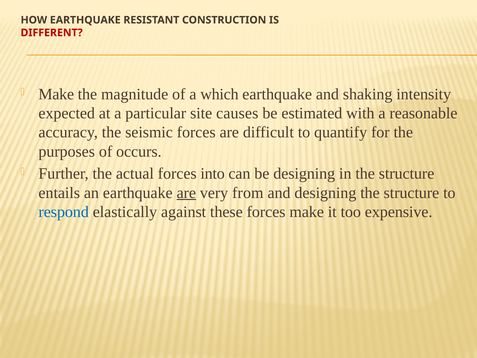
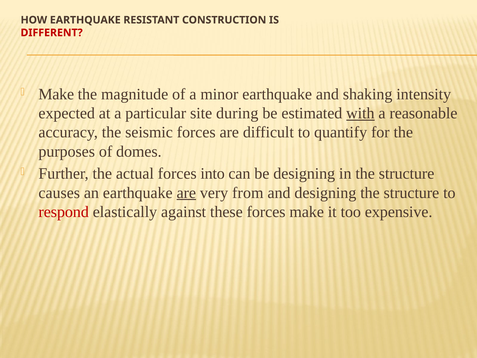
which: which -> minor
causes: causes -> during
with underline: none -> present
occurs: occurs -> domes
entails: entails -> causes
respond colour: blue -> red
